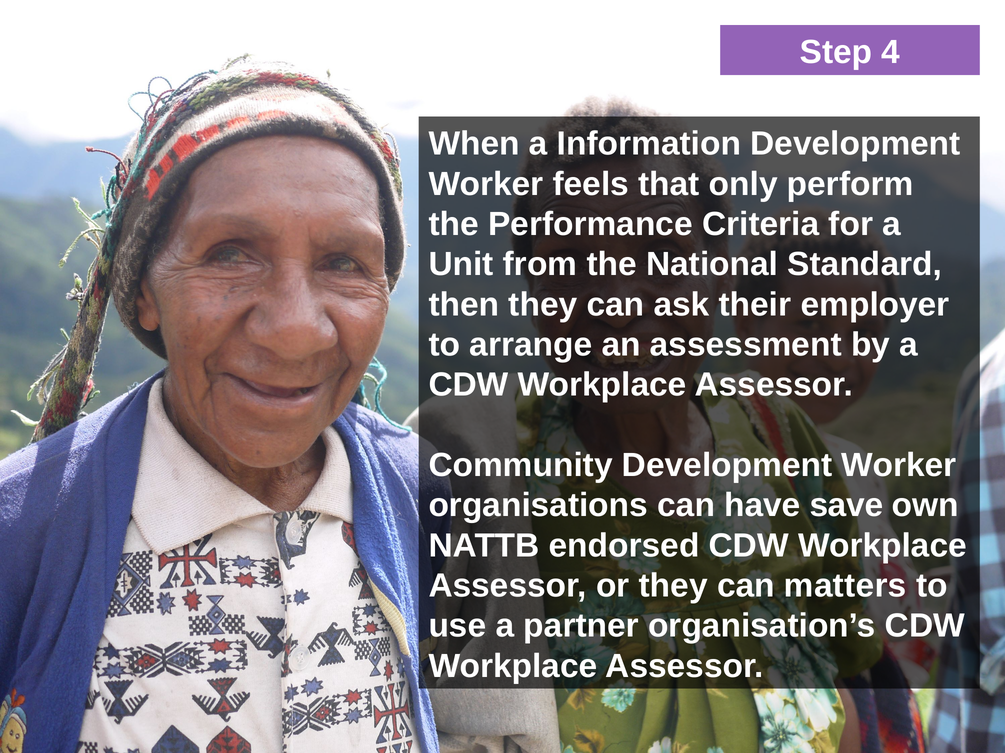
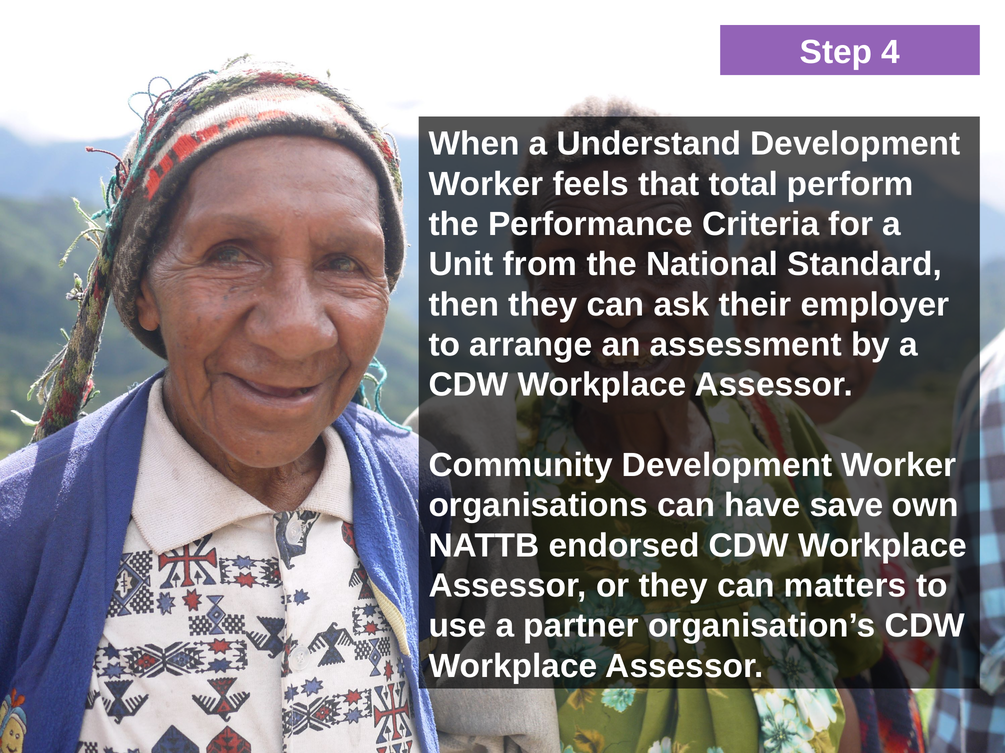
Information: Information -> Understand
only: only -> total
